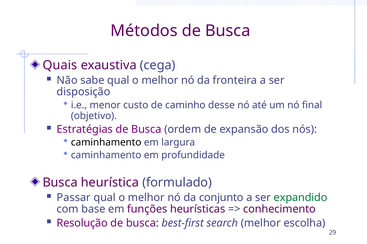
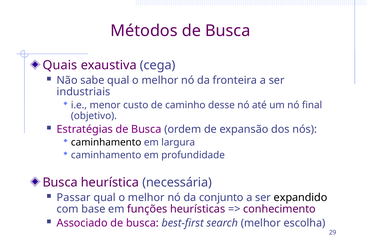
disposição: disposição -> industriais
formulado: formulado -> necessária
expandido colour: green -> black
Resolução: Resolução -> Associado
